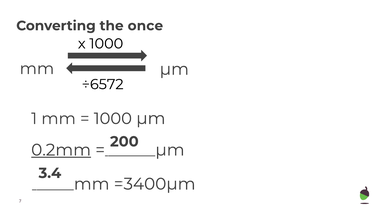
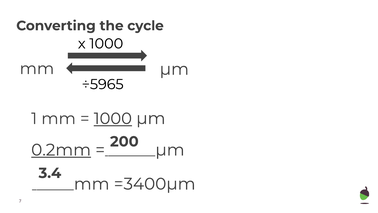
once: once -> cycle
÷6572: ÷6572 -> ÷5965
1000 at (113, 118) underline: none -> present
